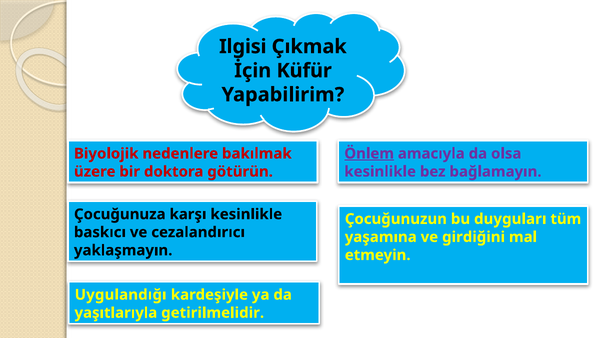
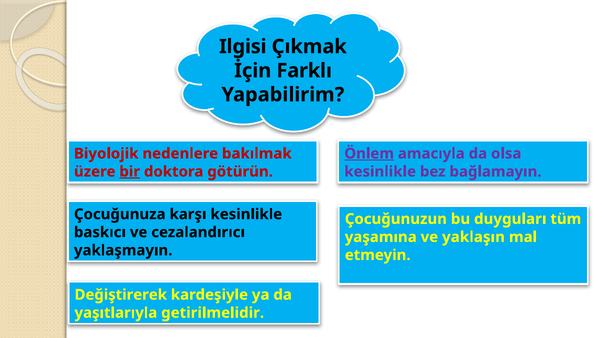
Küfür: Küfür -> Farklı
bir underline: none -> present
girdiğini: girdiğini -> yaklaşın
Uygulandığı: Uygulandığı -> Değiştirerek
